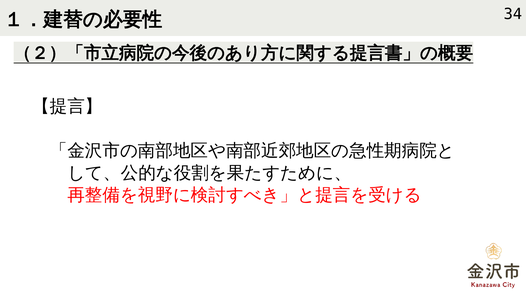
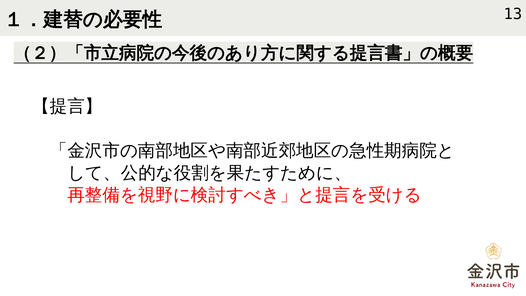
34: 34 -> 13
